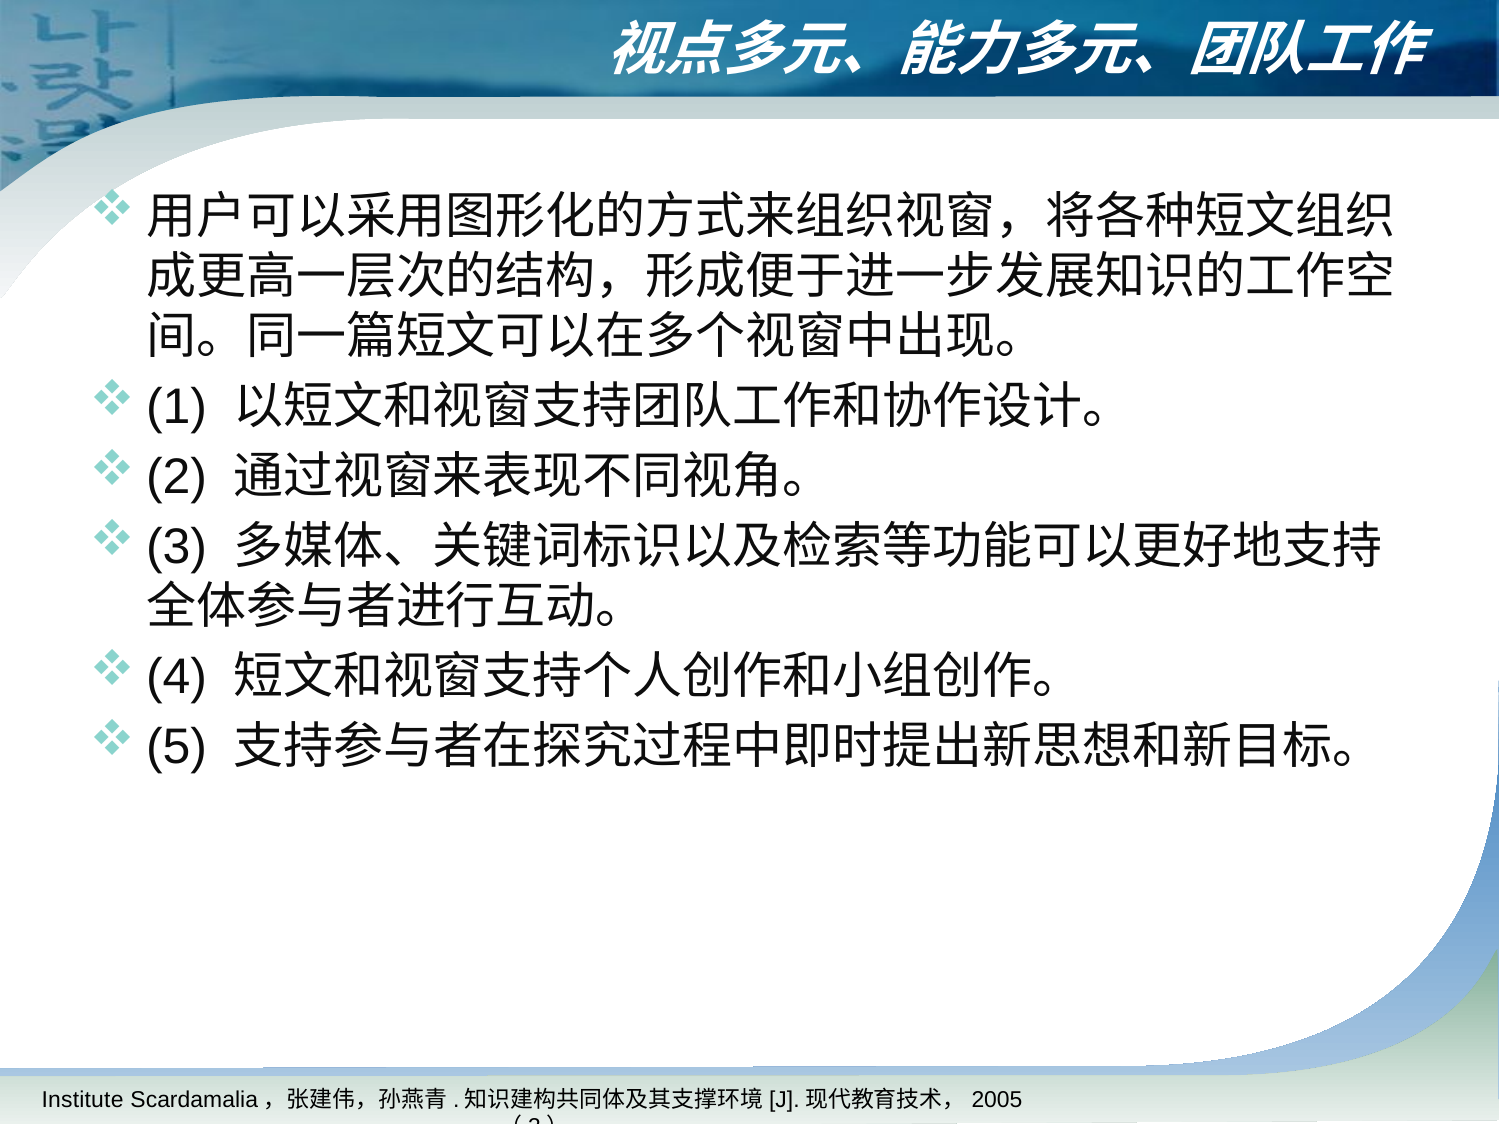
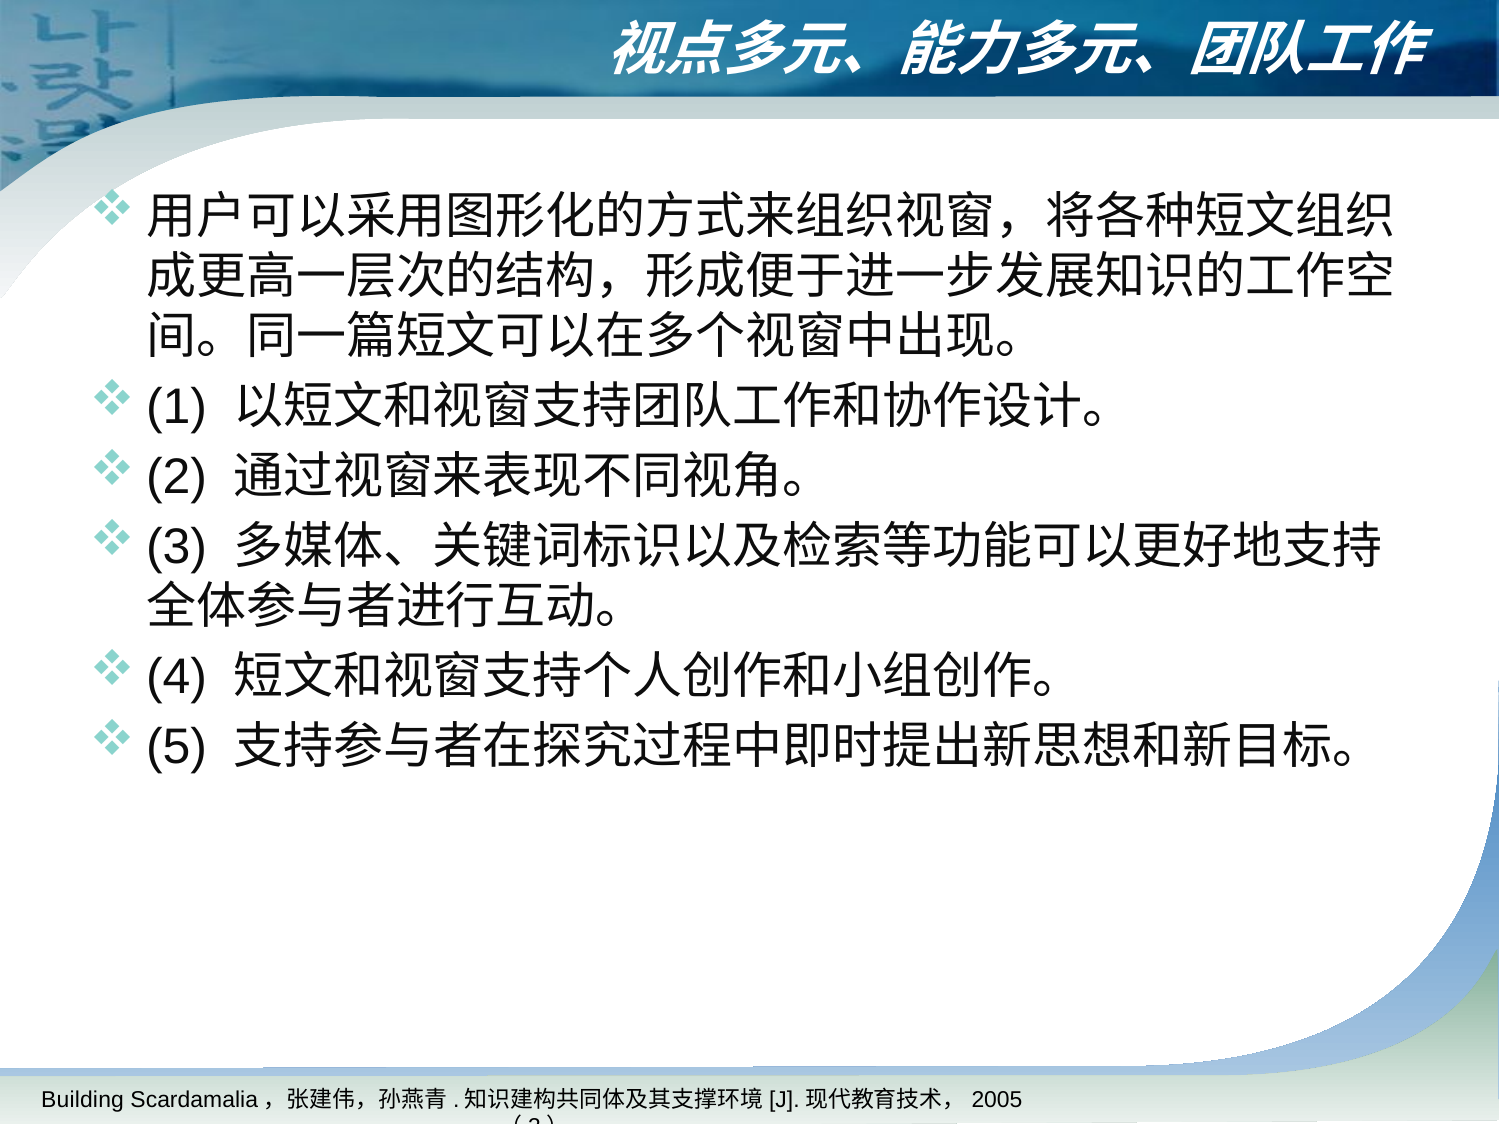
Institute: Institute -> Building
